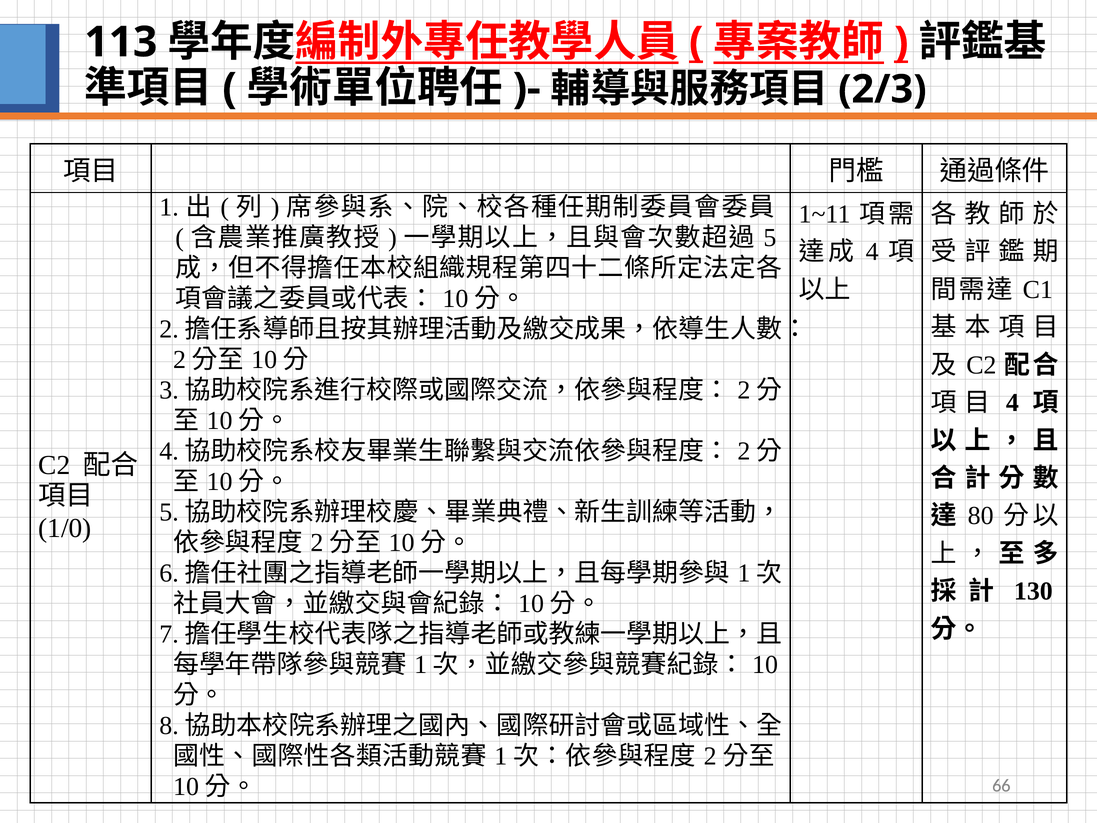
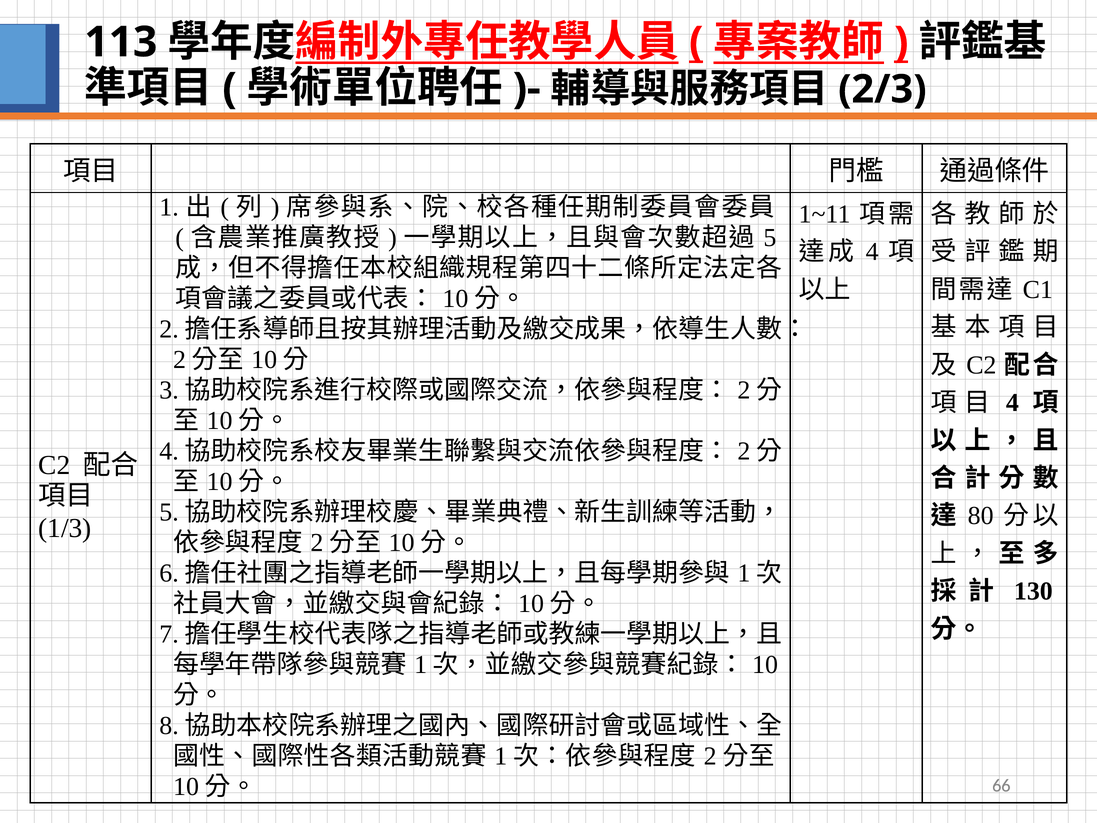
1/0: 1/0 -> 1/3
